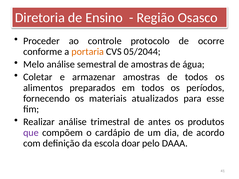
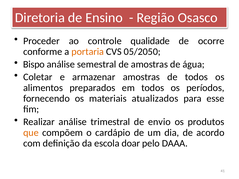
protocolo: protocolo -> qualidade
05/2044: 05/2044 -> 05/2050
Melo: Melo -> Bispo
antes: antes -> envio
que colour: purple -> orange
